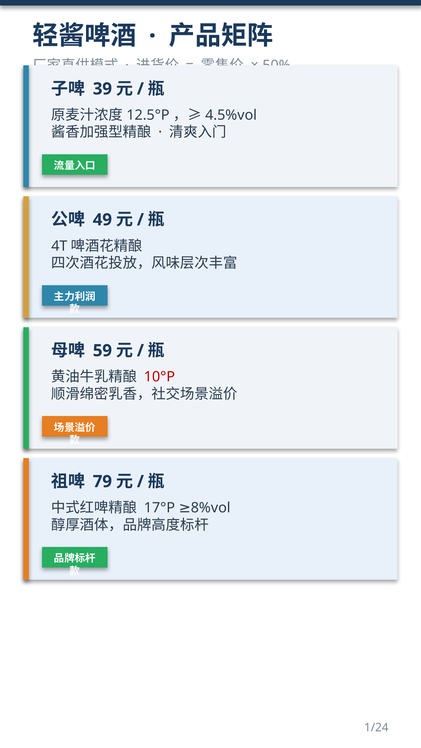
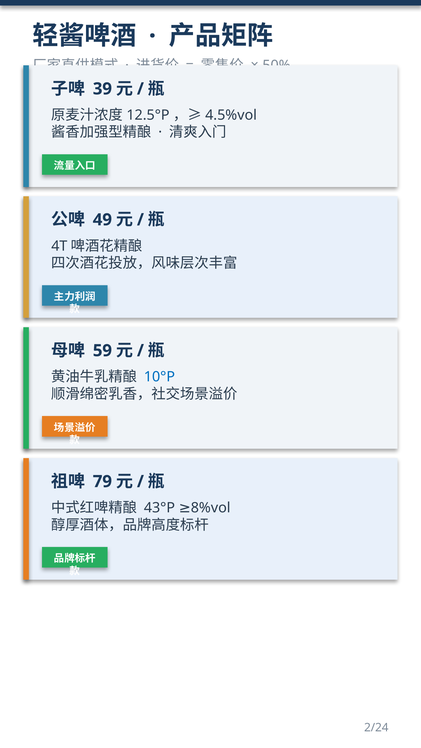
10°P colour: red -> blue
17°P: 17°P -> 43°P
1/24: 1/24 -> 2/24
